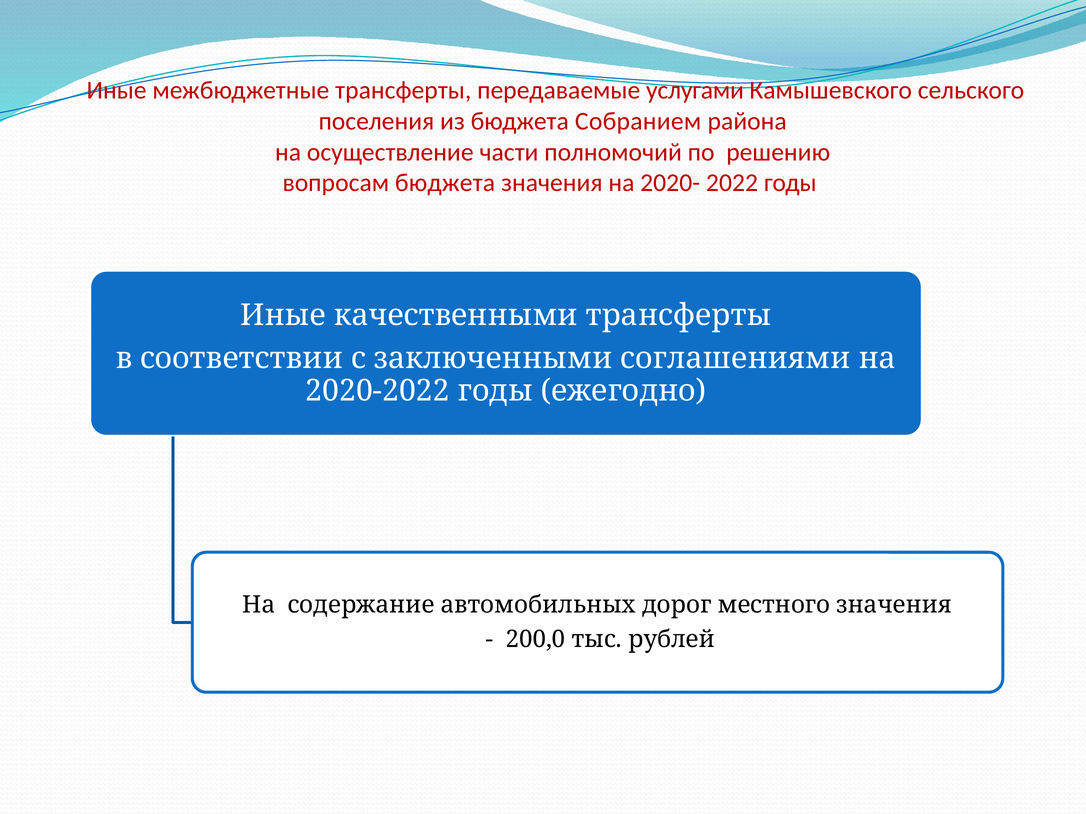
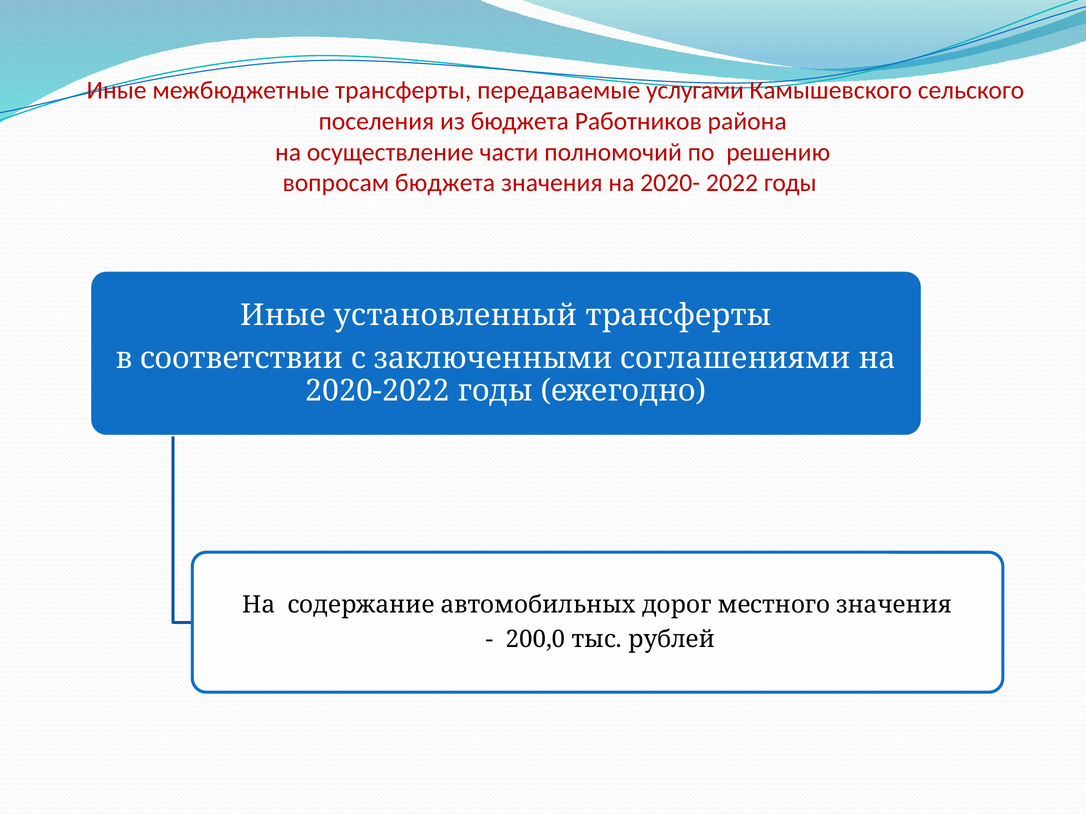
Собранием: Собранием -> Работников
качественными: качественными -> установленный
